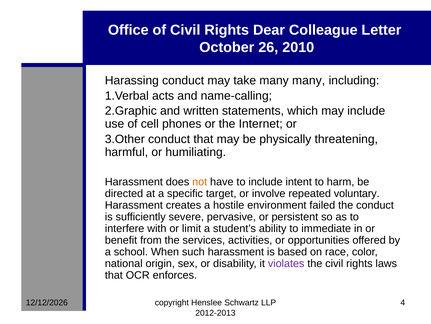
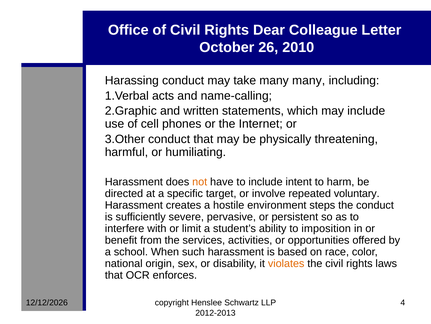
failed: failed -> steps
immediate: immediate -> imposition
violates colour: purple -> orange
